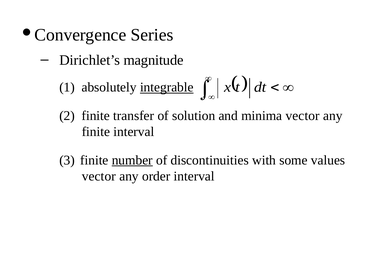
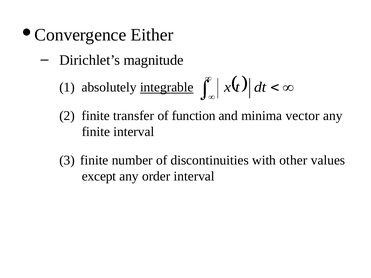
Series: Series -> Either
solution: solution -> function
number underline: present -> none
some: some -> other
vector at (99, 176): vector -> except
